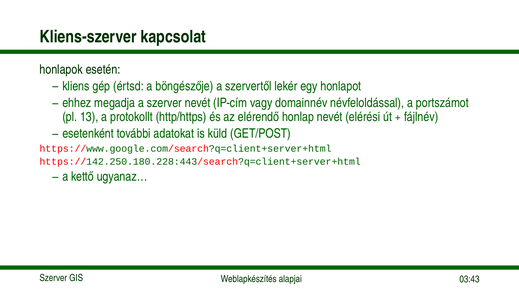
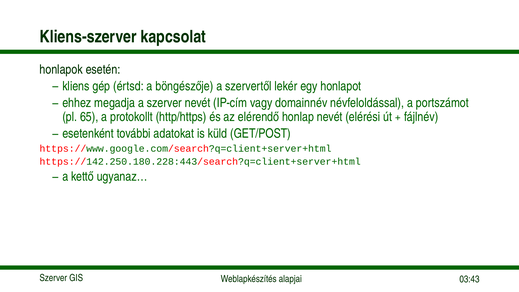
13: 13 -> 65
